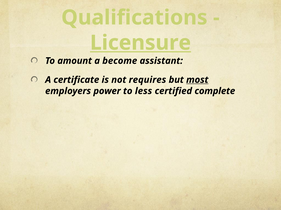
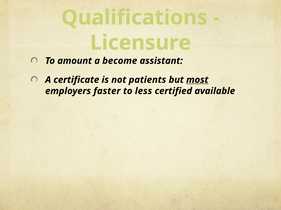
Licensure underline: present -> none
requires: requires -> patients
power: power -> faster
complete: complete -> available
